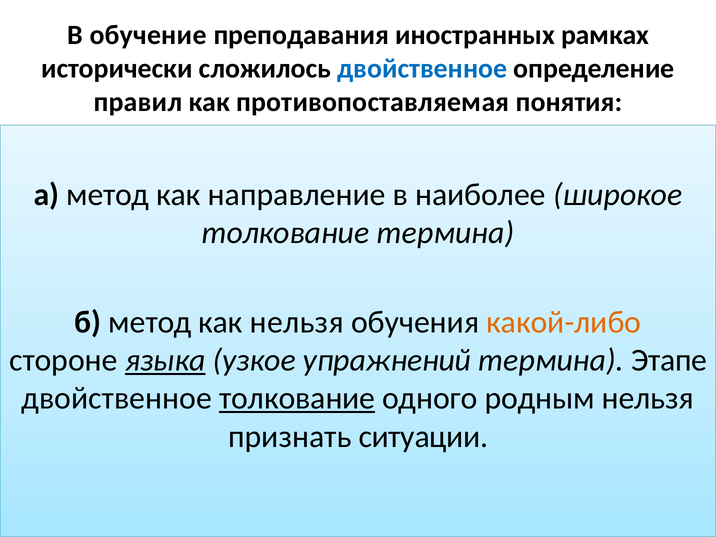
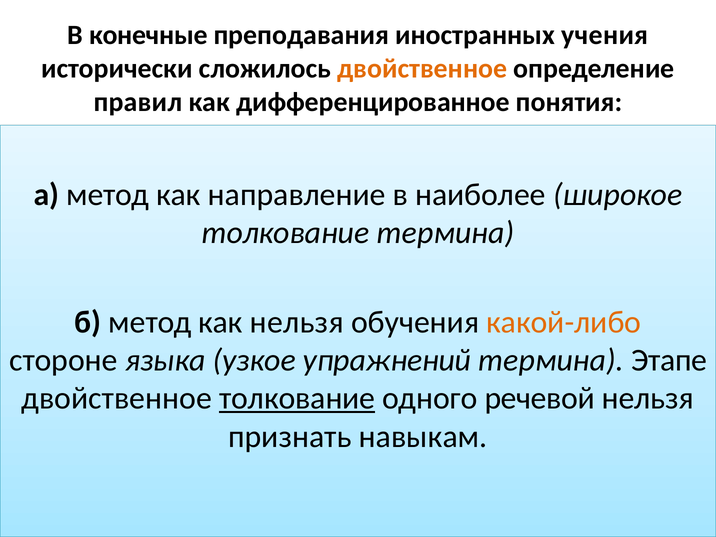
обучение: обучение -> конечные
рамках: рамках -> учения
двойственное at (422, 68) colour: blue -> orange
противопоставляемая: противопоставляемая -> дифференцированное
языка underline: present -> none
родным: родным -> речевой
ситуации: ситуации -> навыкам
